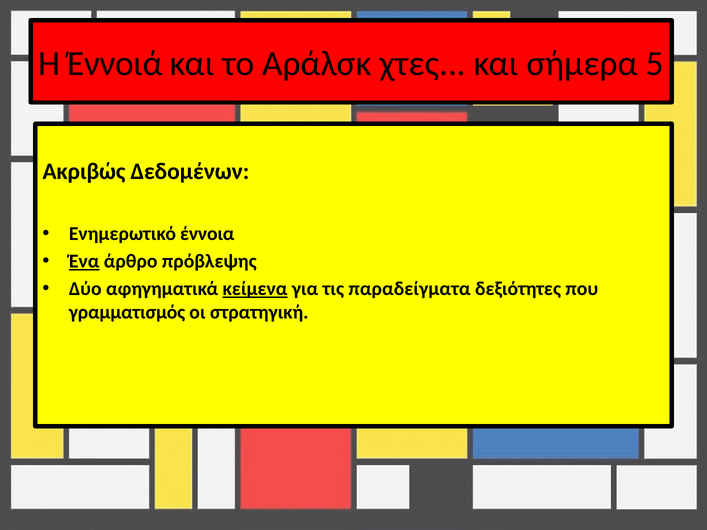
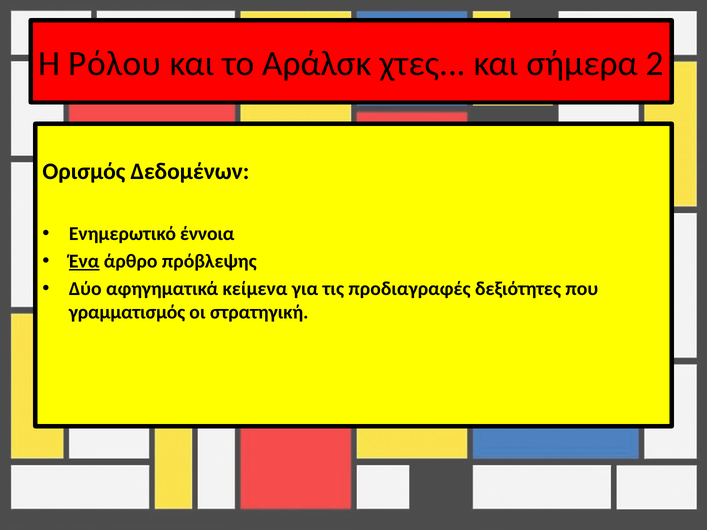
Έννοιά: Έννοιά -> Ρόλου
5: 5 -> 2
Ακριβώς: Ακριβώς -> Ορισμός
κείμενα underline: present -> none
παραδείγματα: παραδείγματα -> προδιαγραφές
